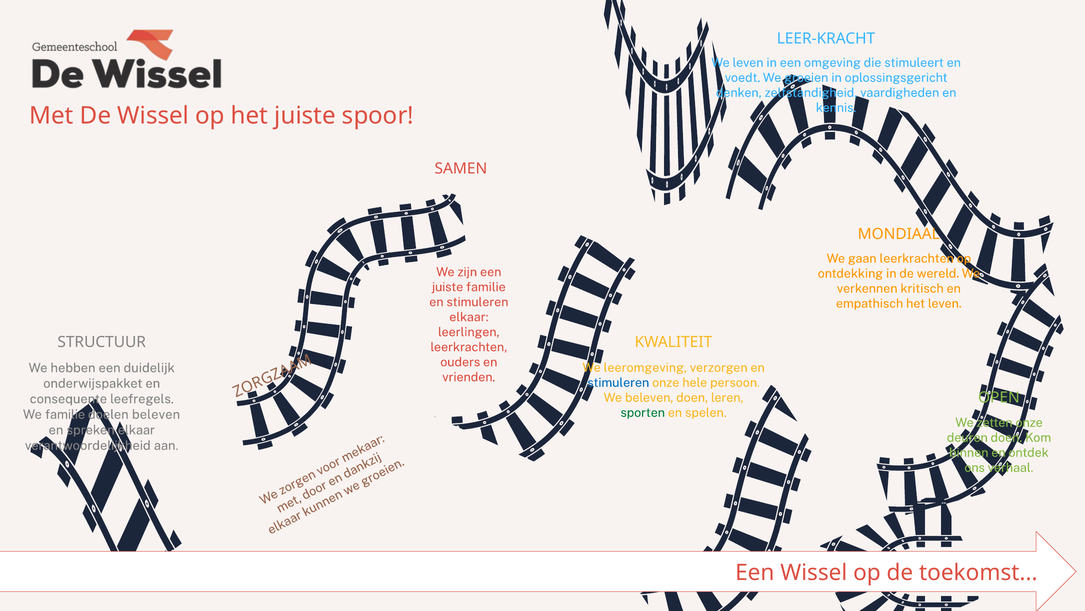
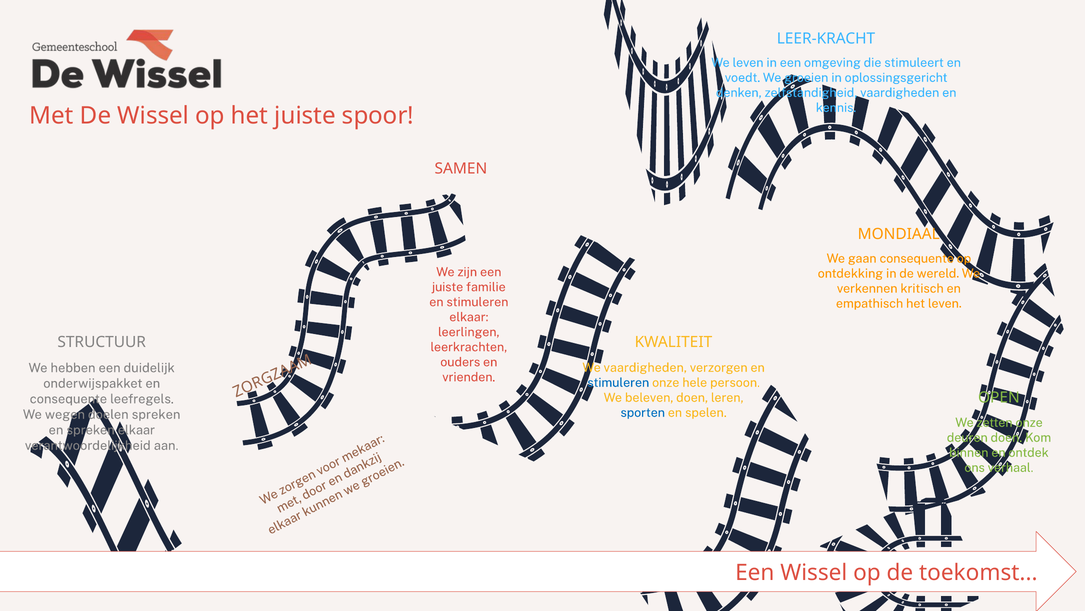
gaan leerkrachten: leerkrachten -> consequente
We leeromgeving: leeromgeving -> vaardigheden
sporten colour: green -> blue
We familie: familie -> wegen
doelen beleven: beleven -> spreken
